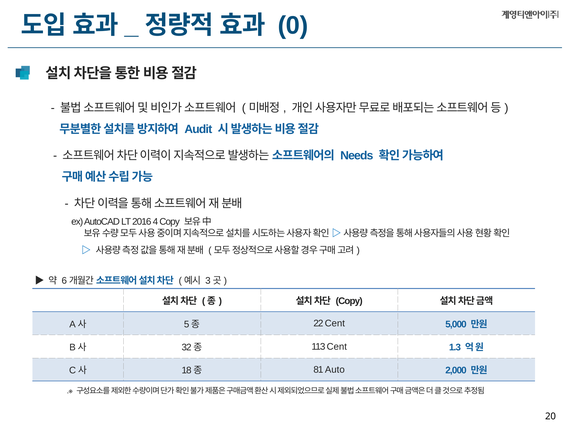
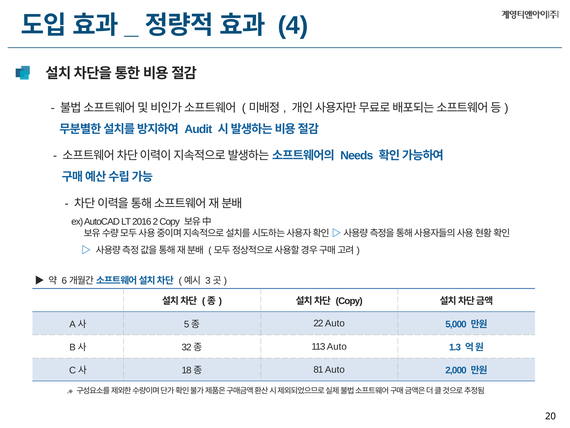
0: 0 -> 4
4: 4 -> 2
22 Cent: Cent -> Auto
113 Cent: Cent -> Auto
